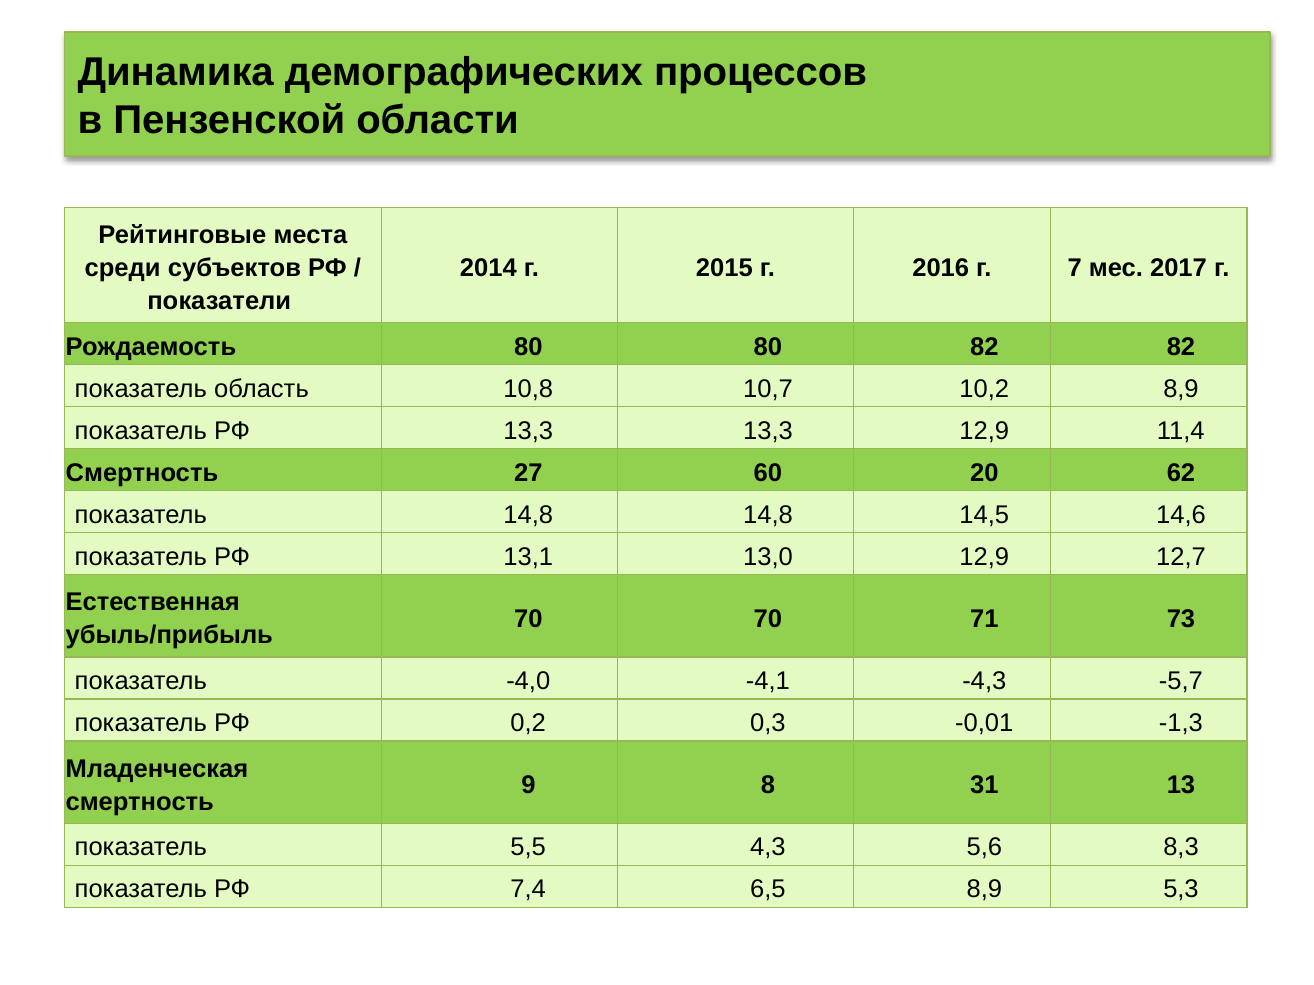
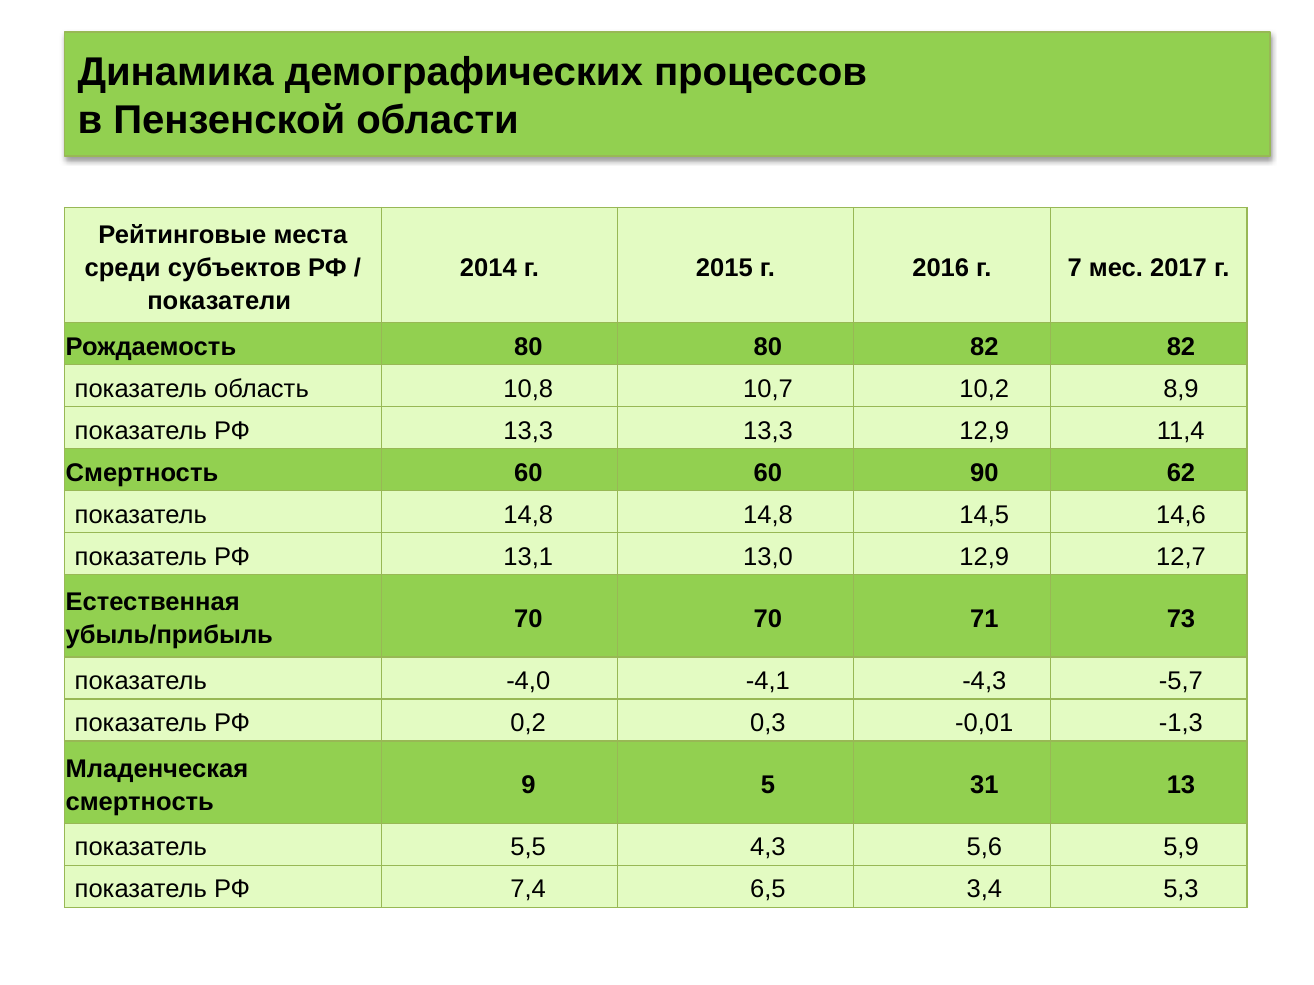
Смертность 27: 27 -> 60
20: 20 -> 90
8: 8 -> 5
8,3: 8,3 -> 5,9
6,5 8,9: 8,9 -> 3,4
